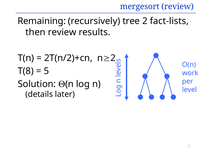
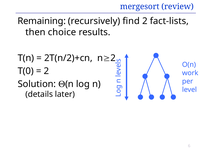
tree: tree -> find
then review: review -> choice
T(8: T(8 -> T(0
5 at (46, 71): 5 -> 2
